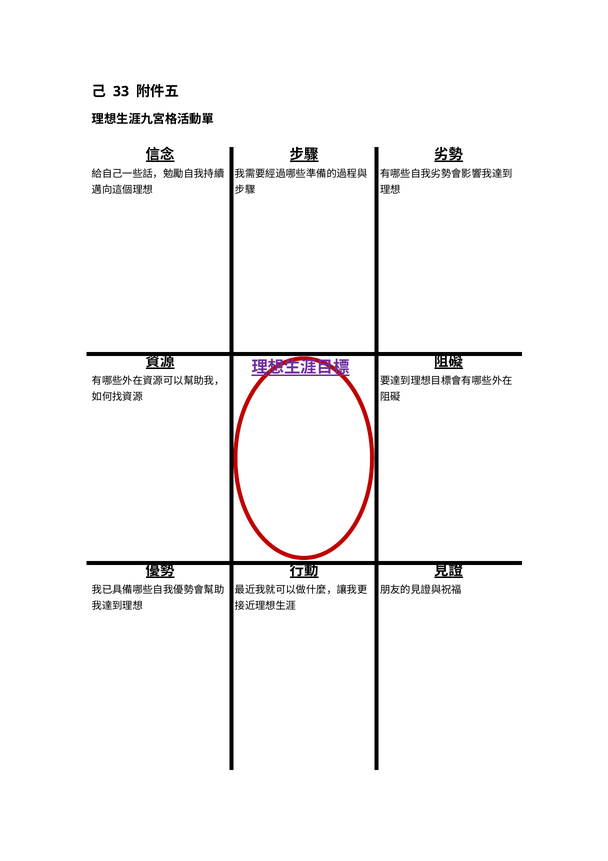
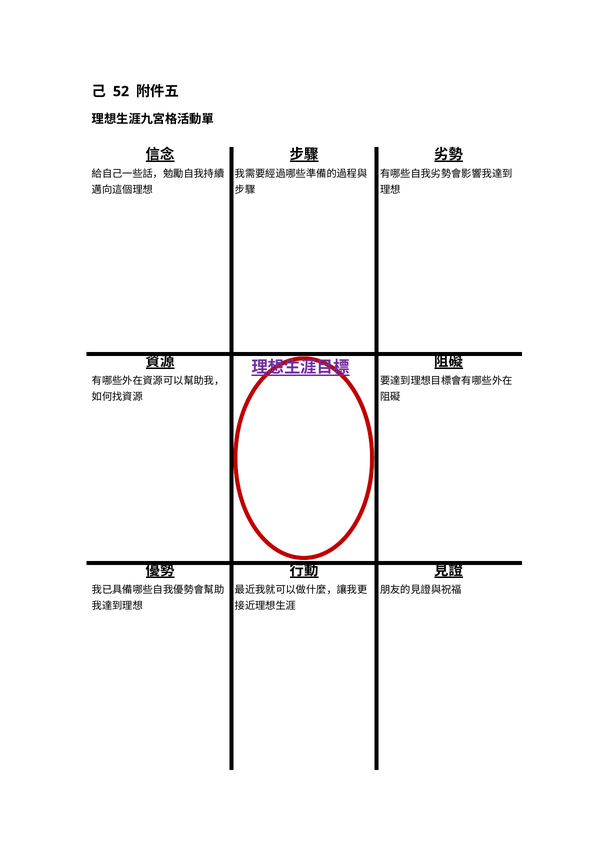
33: 33 -> 52
